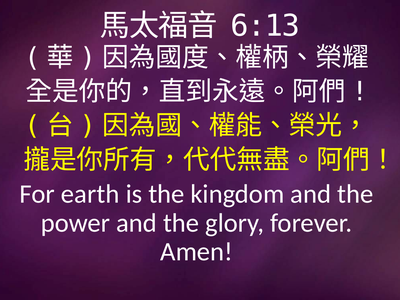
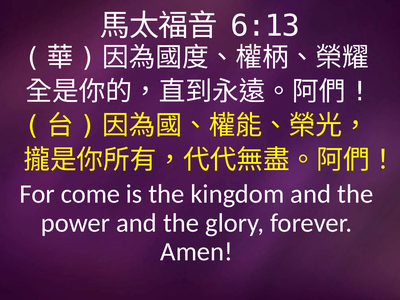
earth: earth -> come
